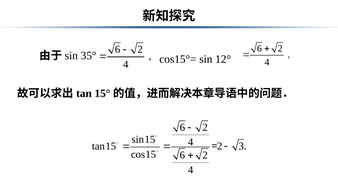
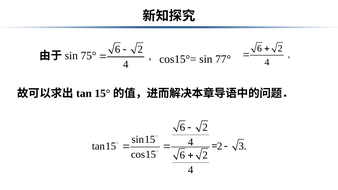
35°: 35° -> 75°
12°: 12° -> 77°
